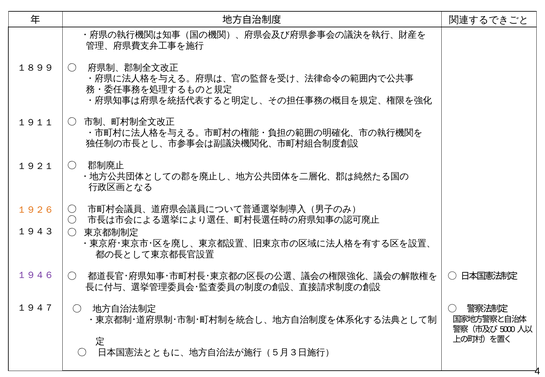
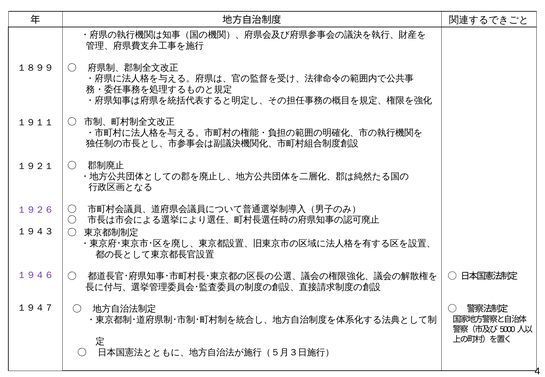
１９２６ colour: orange -> purple
